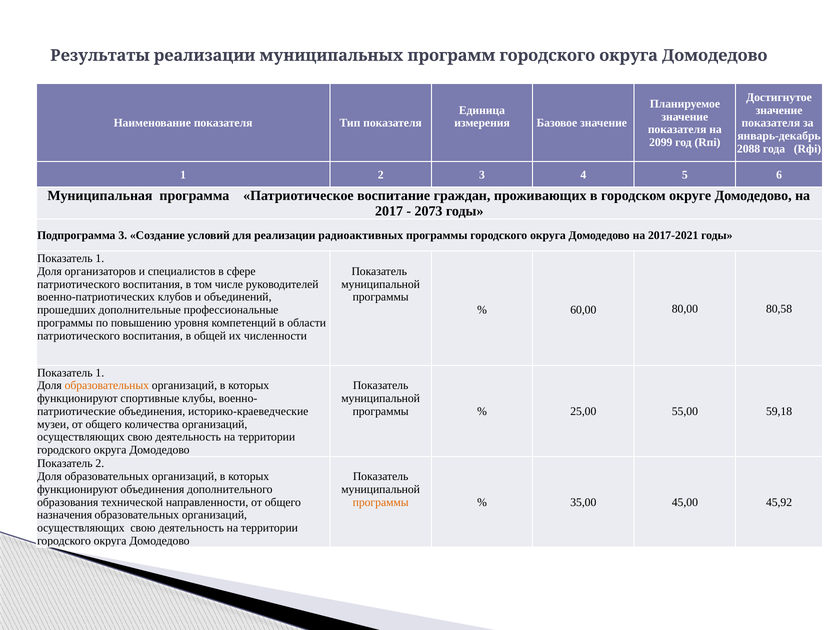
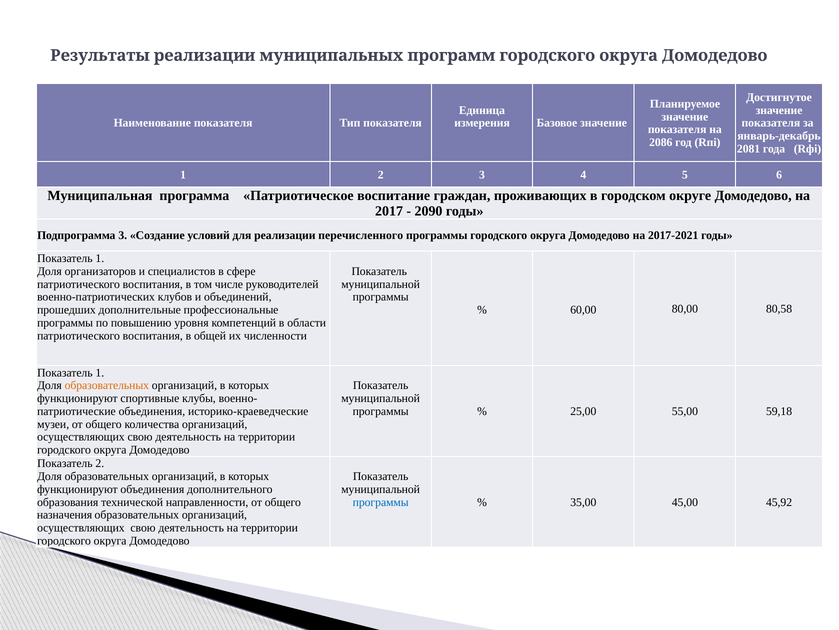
2099: 2099 -> 2086
2088: 2088 -> 2081
2073: 2073 -> 2090
радиоактивных: радиоактивных -> перечисленного
программы at (381, 502) colour: orange -> blue
